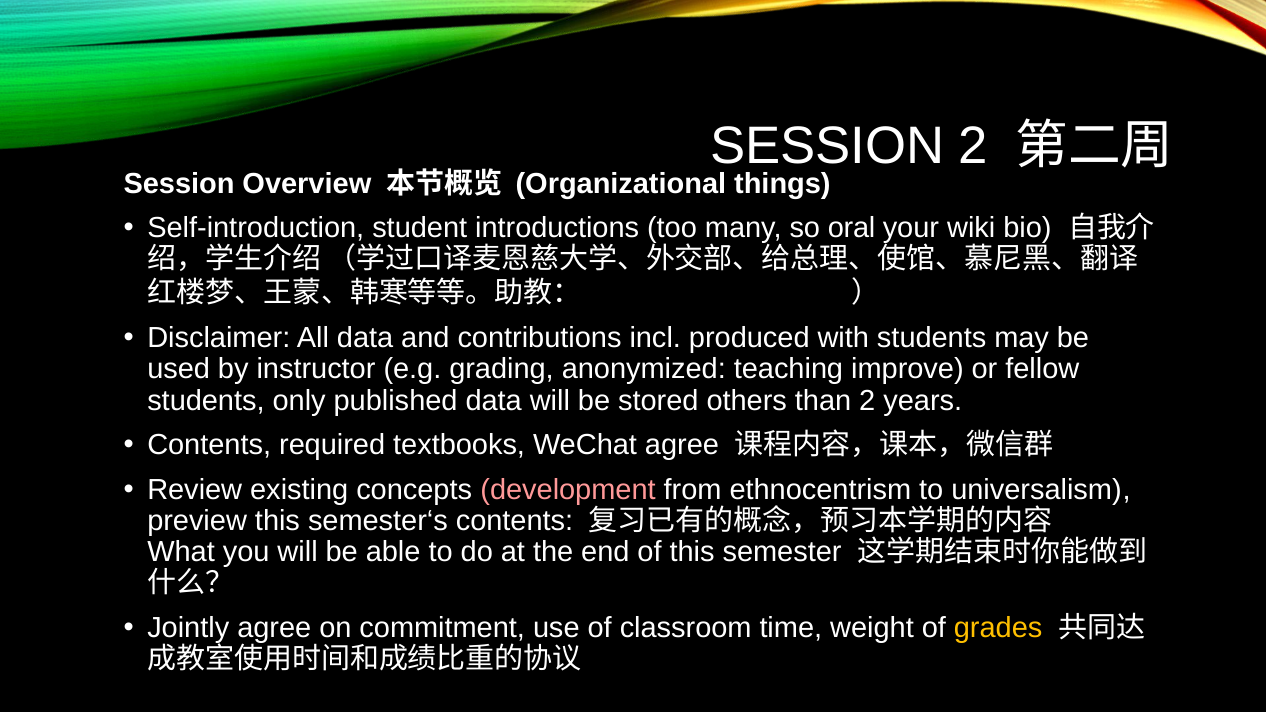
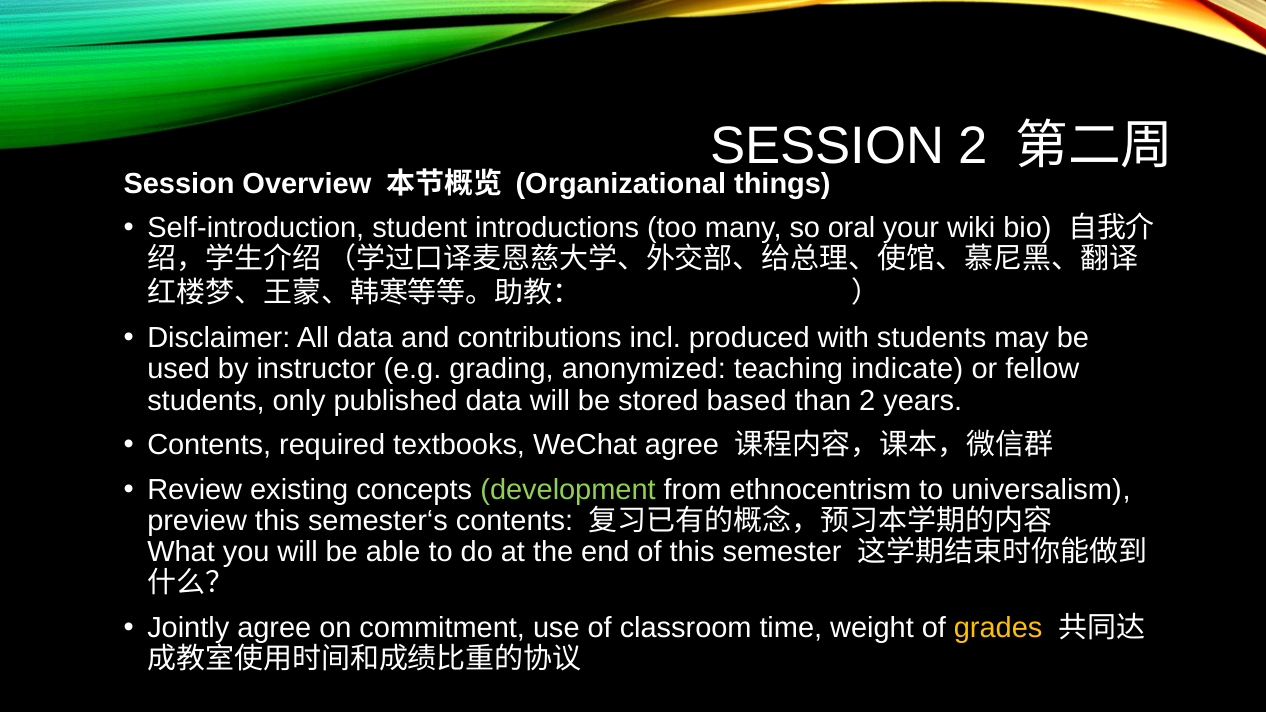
improve: improve -> indicate
others: others -> based
development colour: pink -> light green
